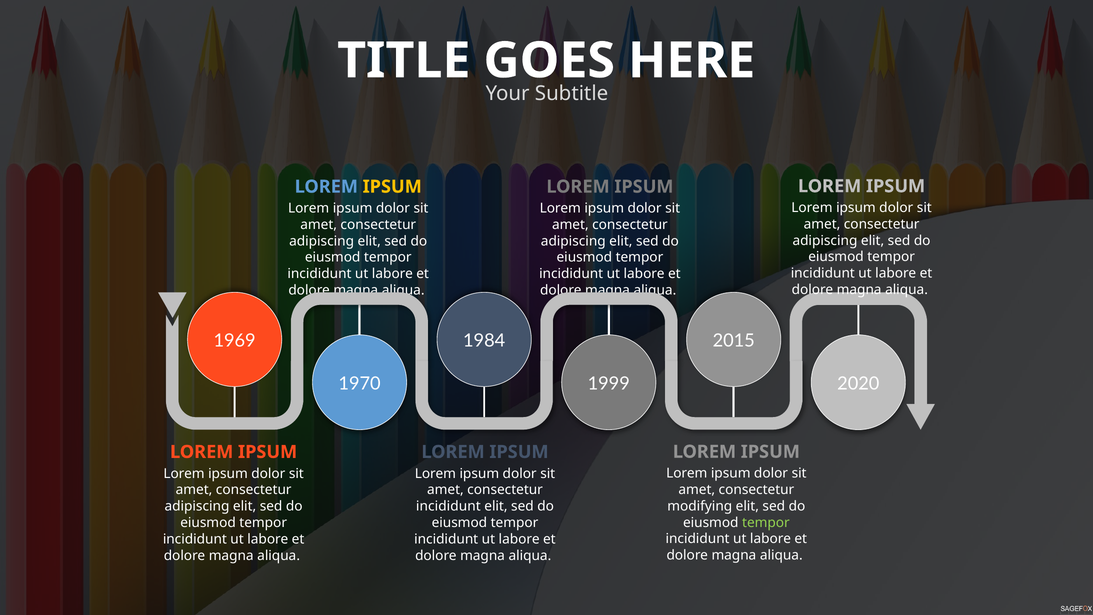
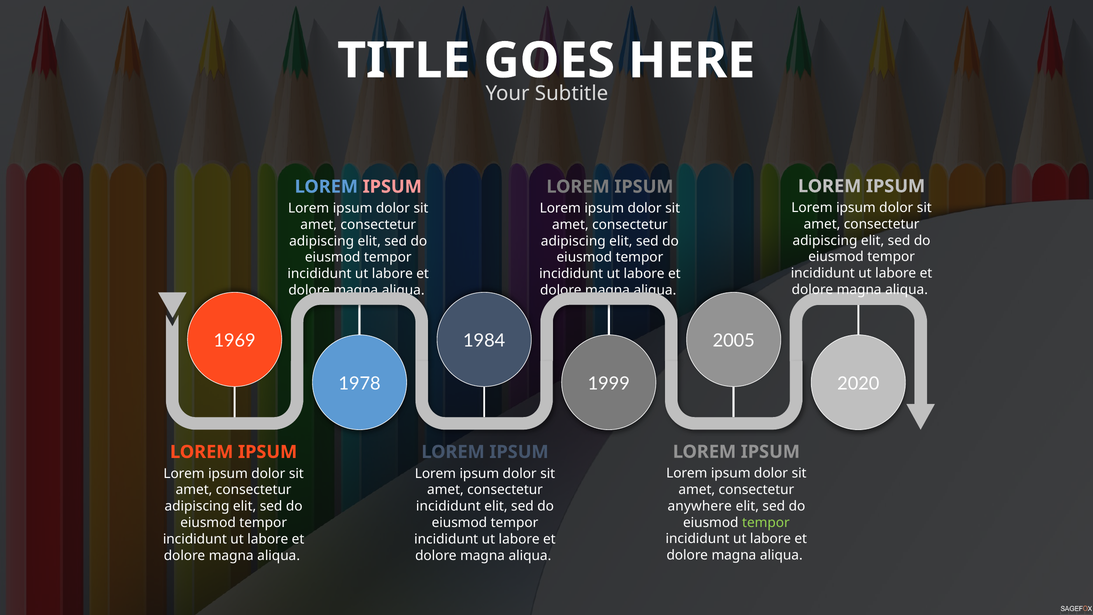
IPSUM at (392, 187) colour: yellow -> pink
2015: 2015 -> 2005
1970: 1970 -> 1978
modifying: modifying -> anywhere
